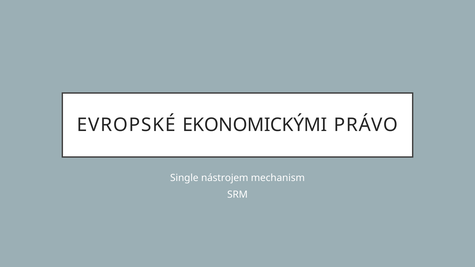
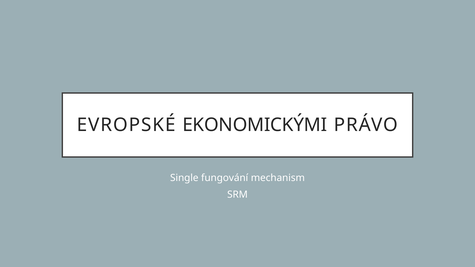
nástrojem: nástrojem -> fungování
